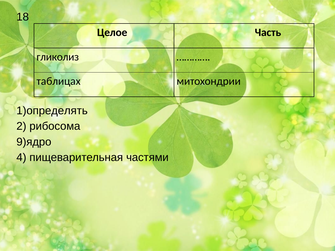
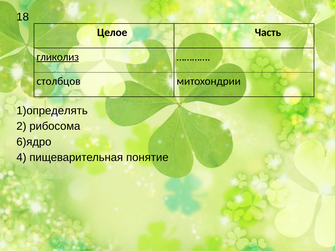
гликолиз underline: none -> present
таблицах: таблицах -> столбцов
9)ядро: 9)ядро -> 6)ядро
частями: частями -> понятие
